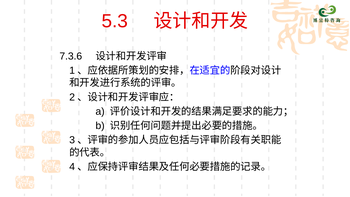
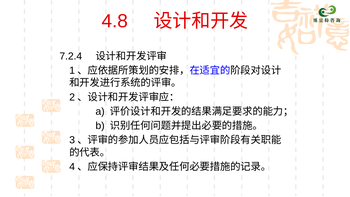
5.3: 5.3 -> 4.8
7.3.6: 7.3.6 -> 7.2.4
